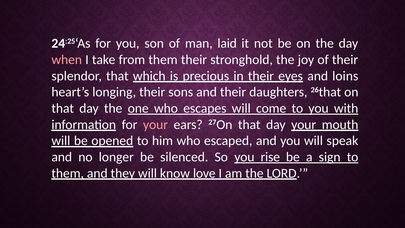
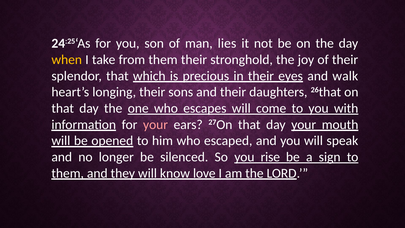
laid: laid -> lies
when colour: pink -> yellow
loins: loins -> walk
